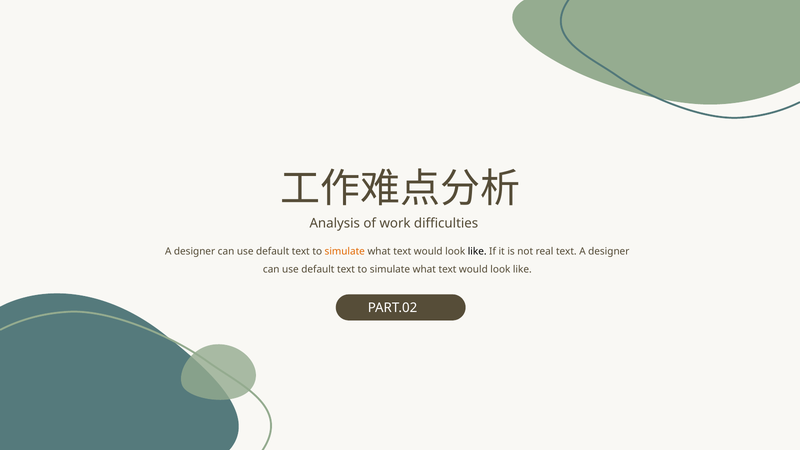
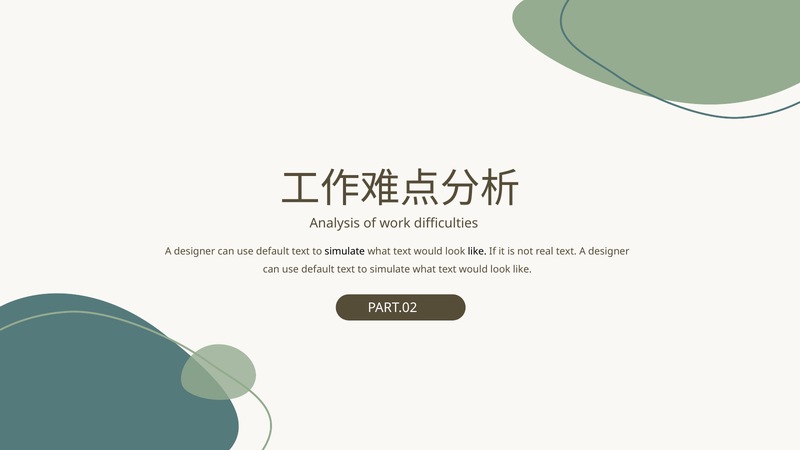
simulate at (345, 252) colour: orange -> black
